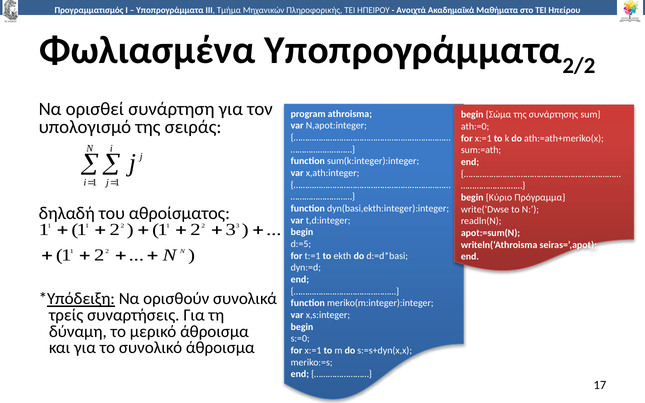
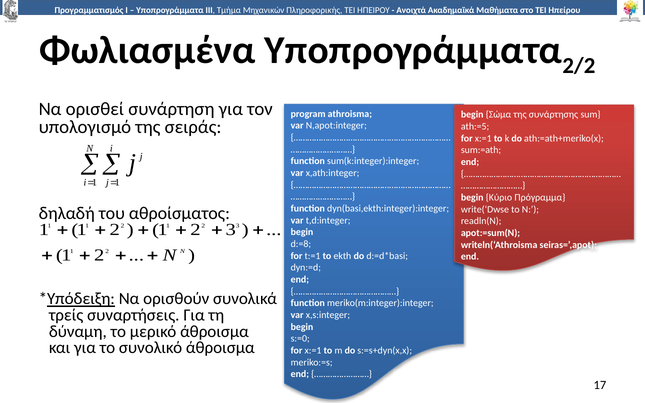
ath:=0: ath:=0 -> ath:=5
d:=5: d:=5 -> d:=8
